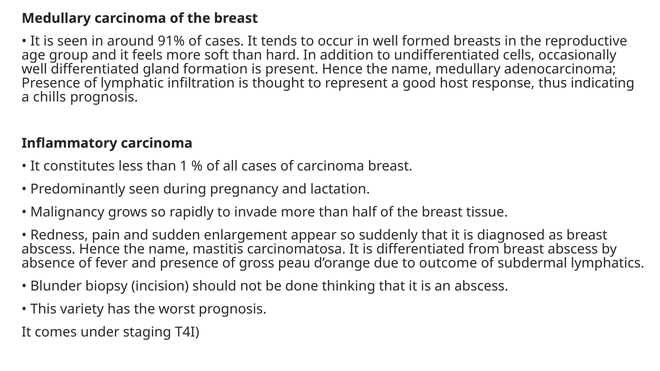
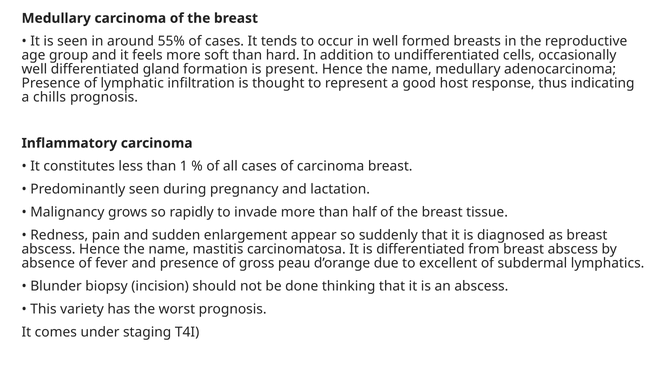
91%: 91% -> 55%
outcome: outcome -> excellent
